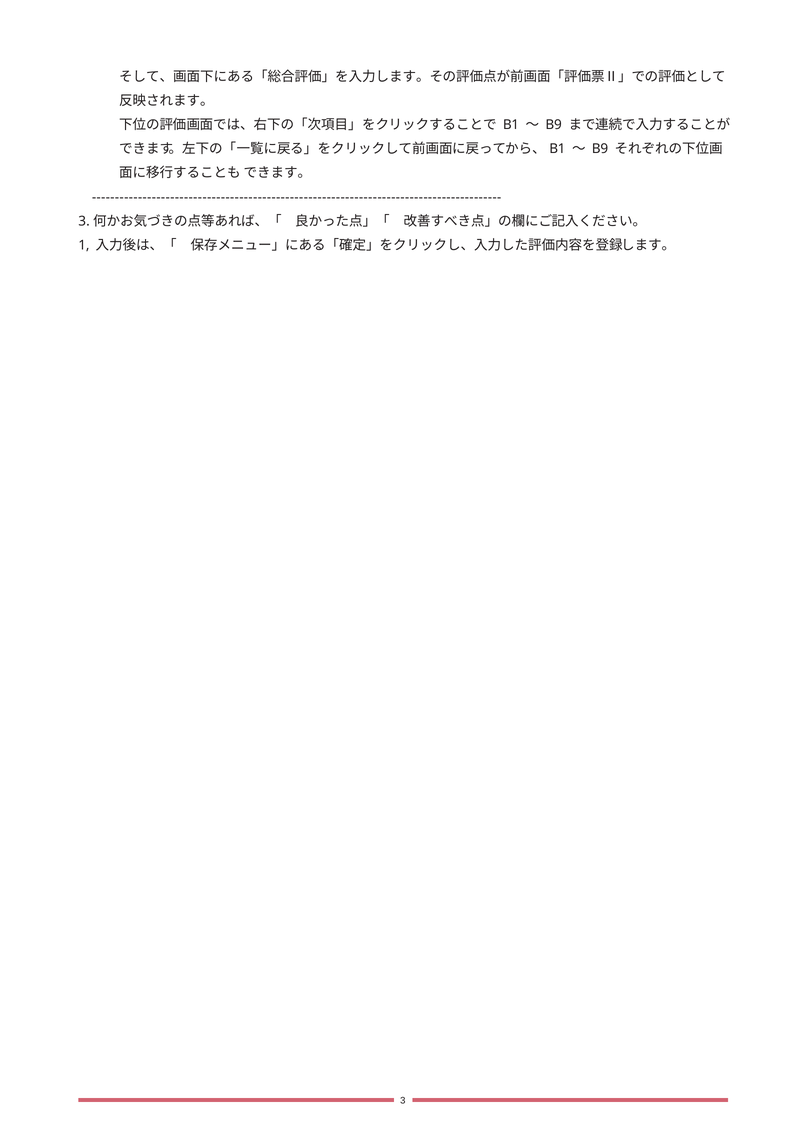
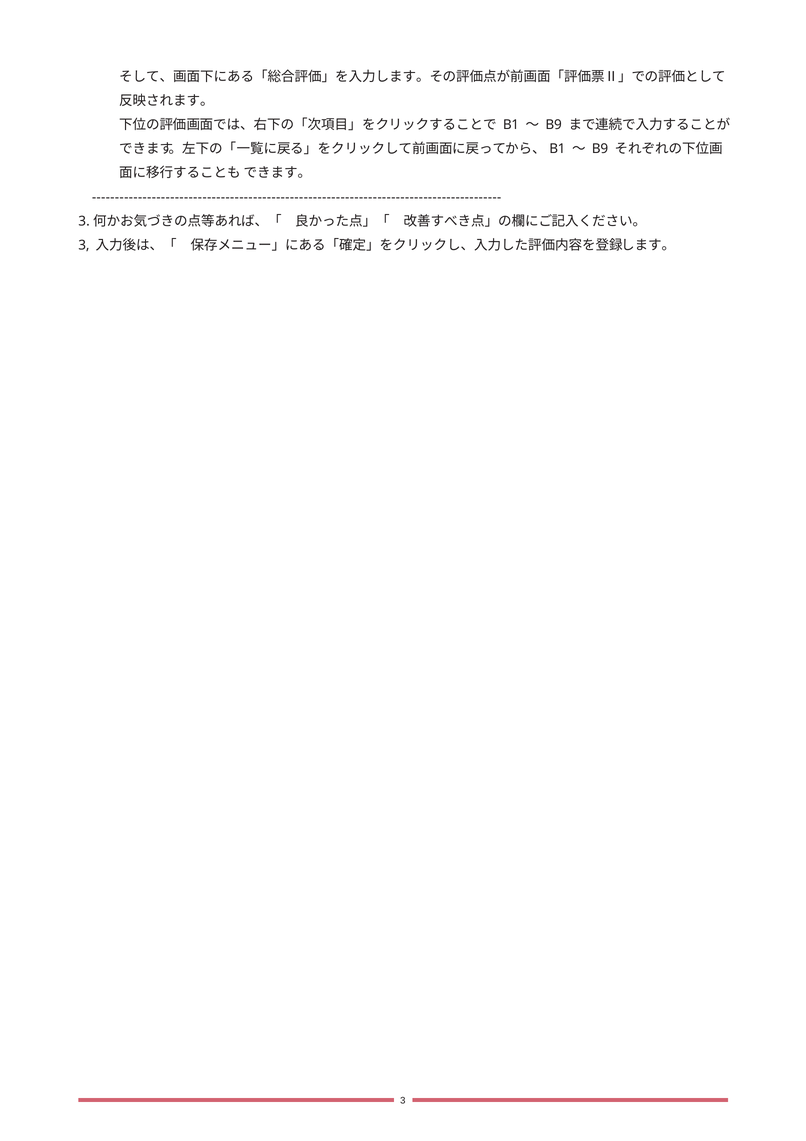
1 at (84, 245): 1 -> 3
